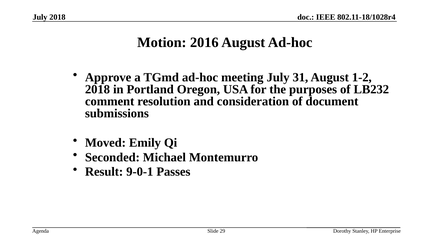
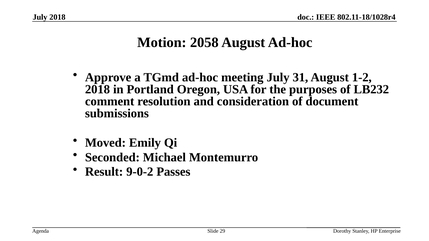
2016: 2016 -> 2058
9-0-1: 9-0-1 -> 9-0-2
